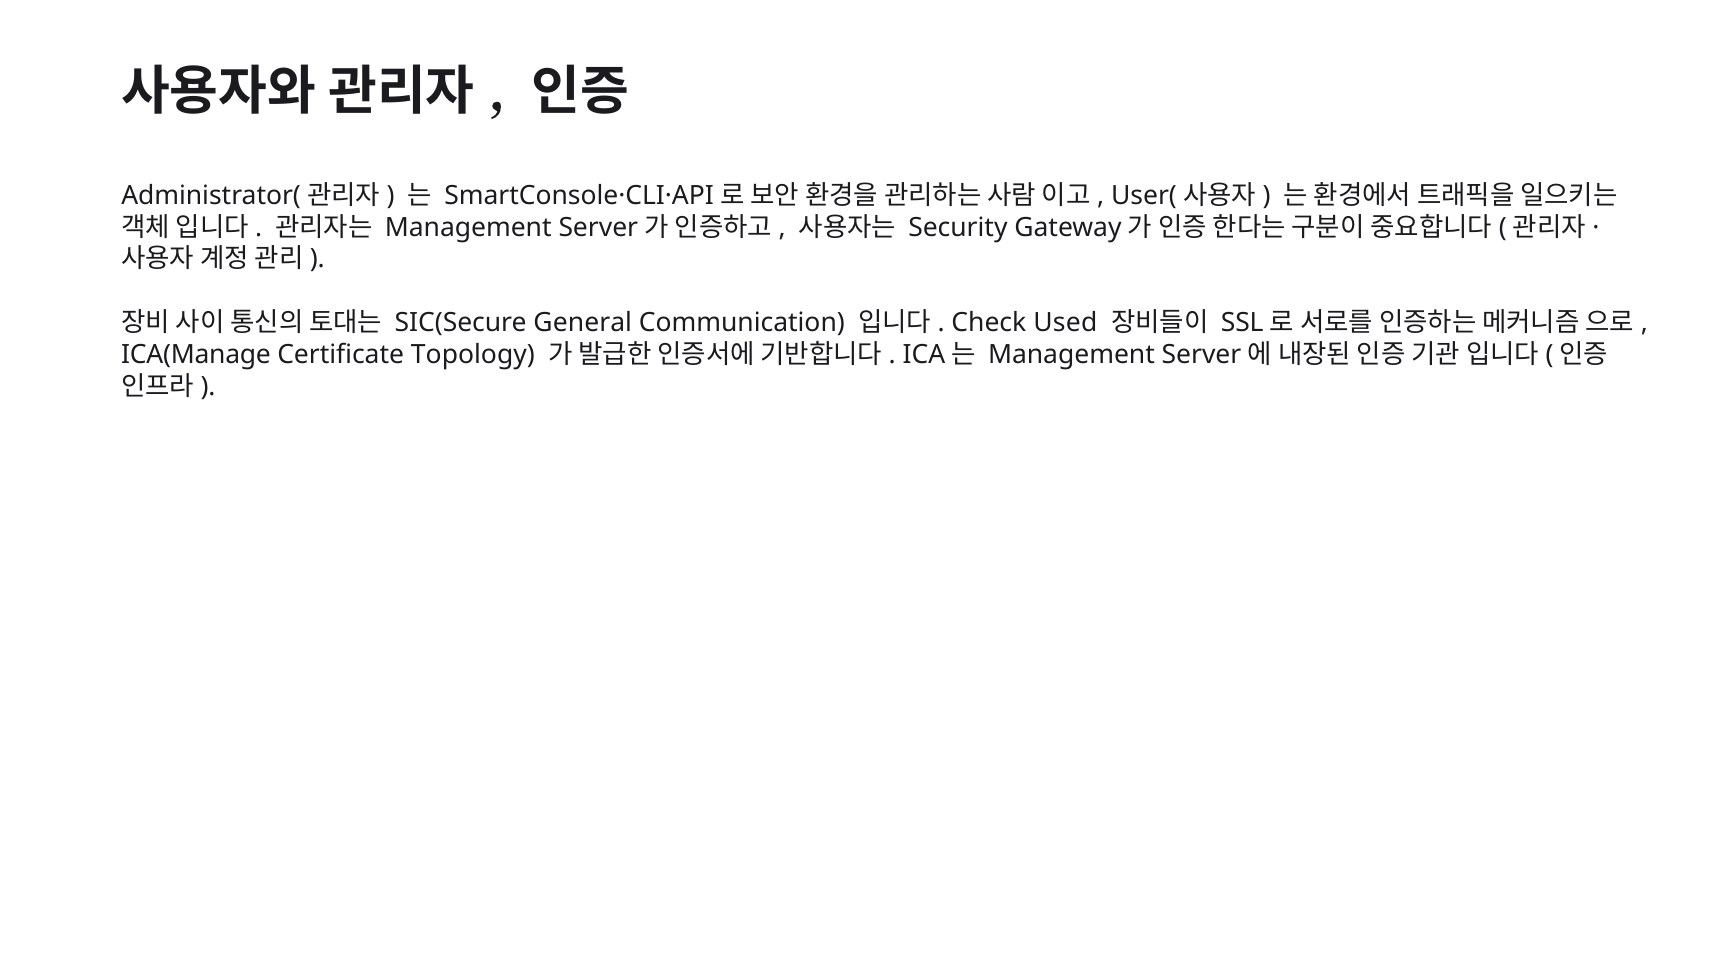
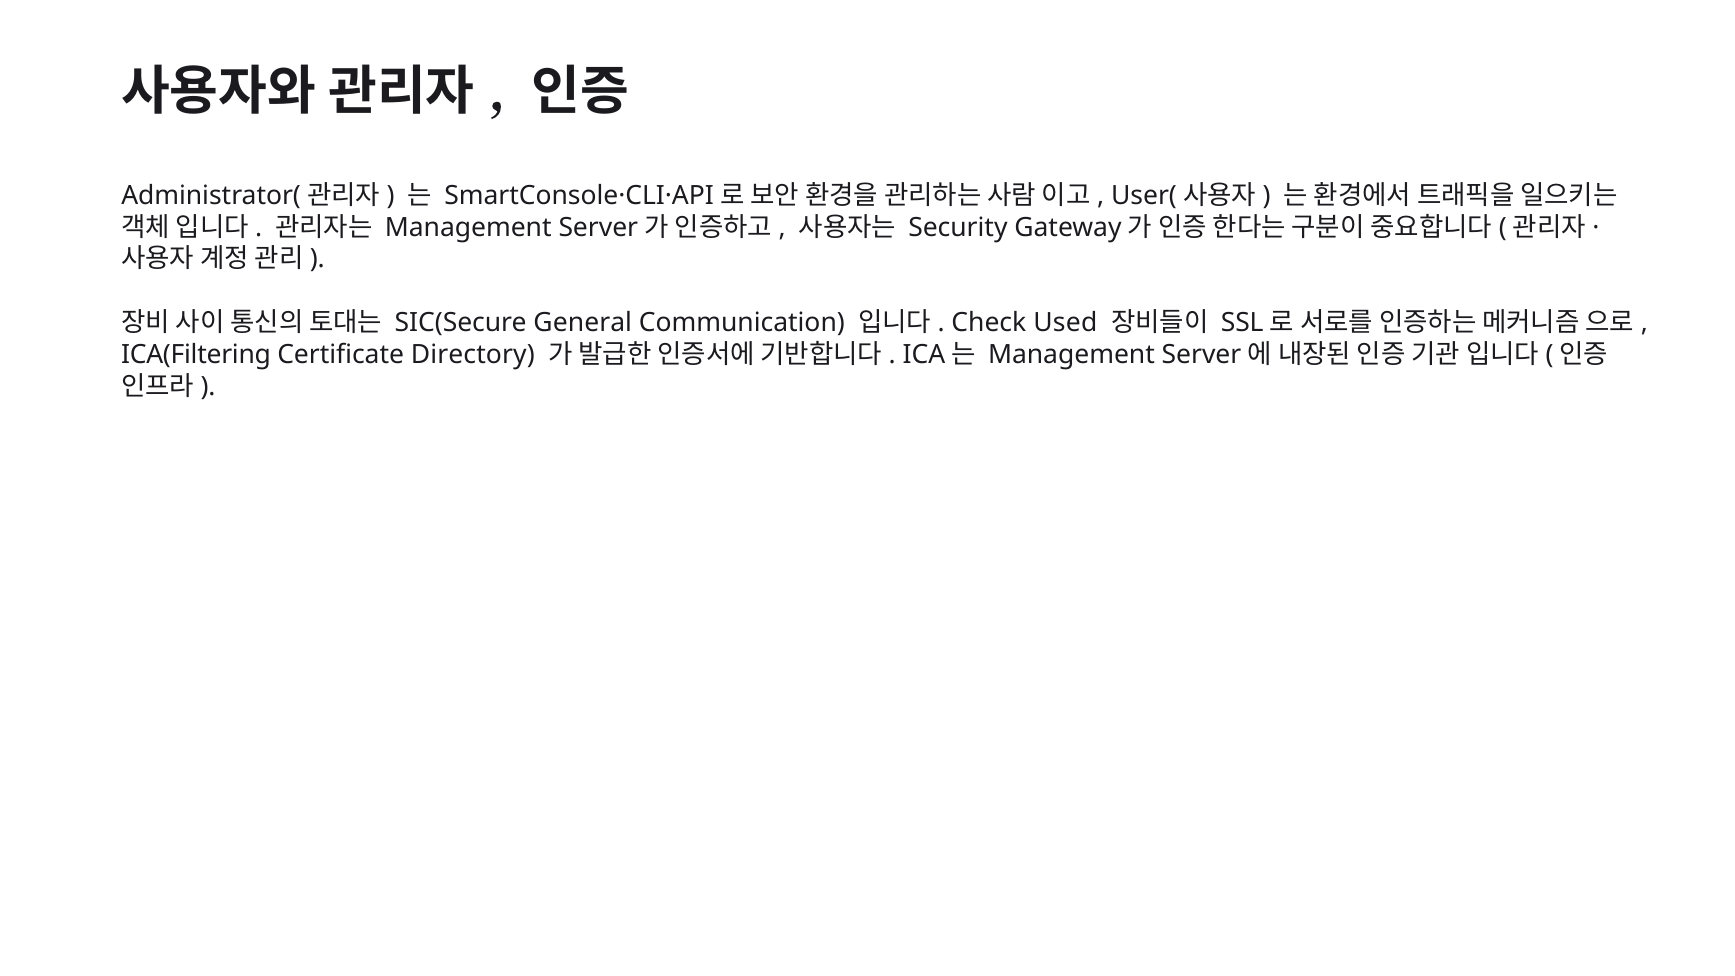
ICA(Manage: ICA(Manage -> ICA(Filtering
Topology: Topology -> Directory
